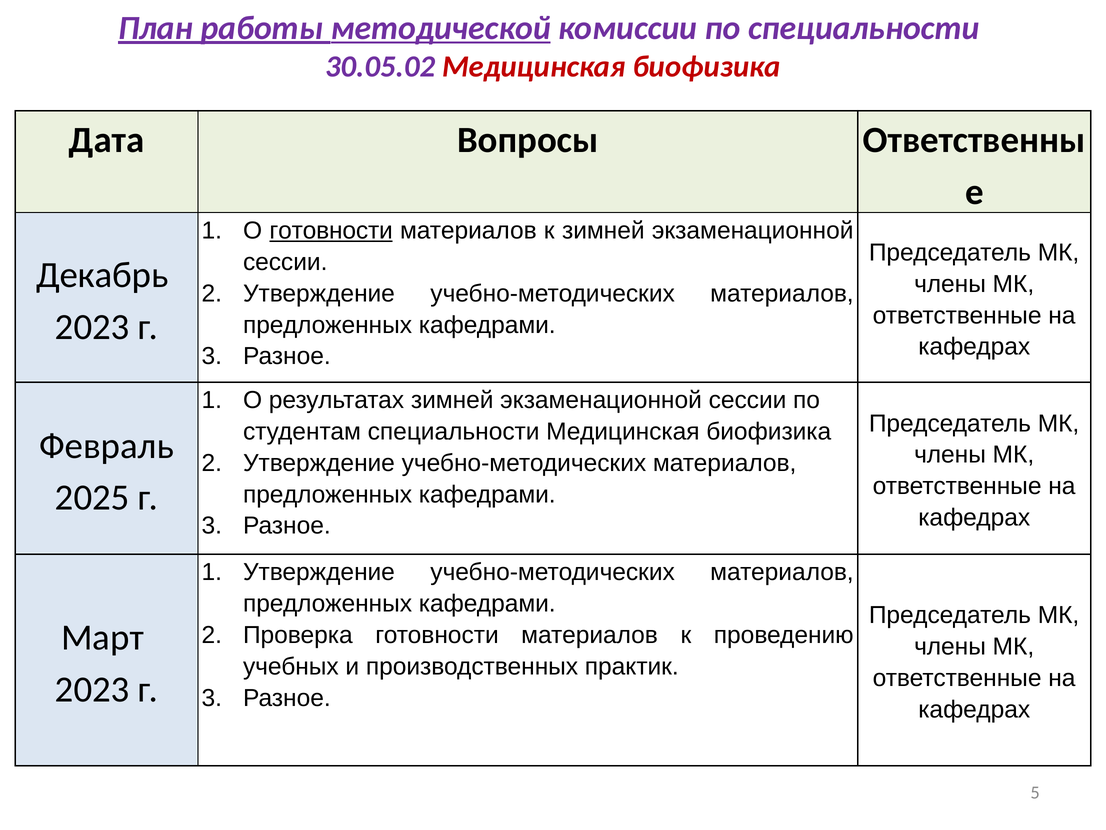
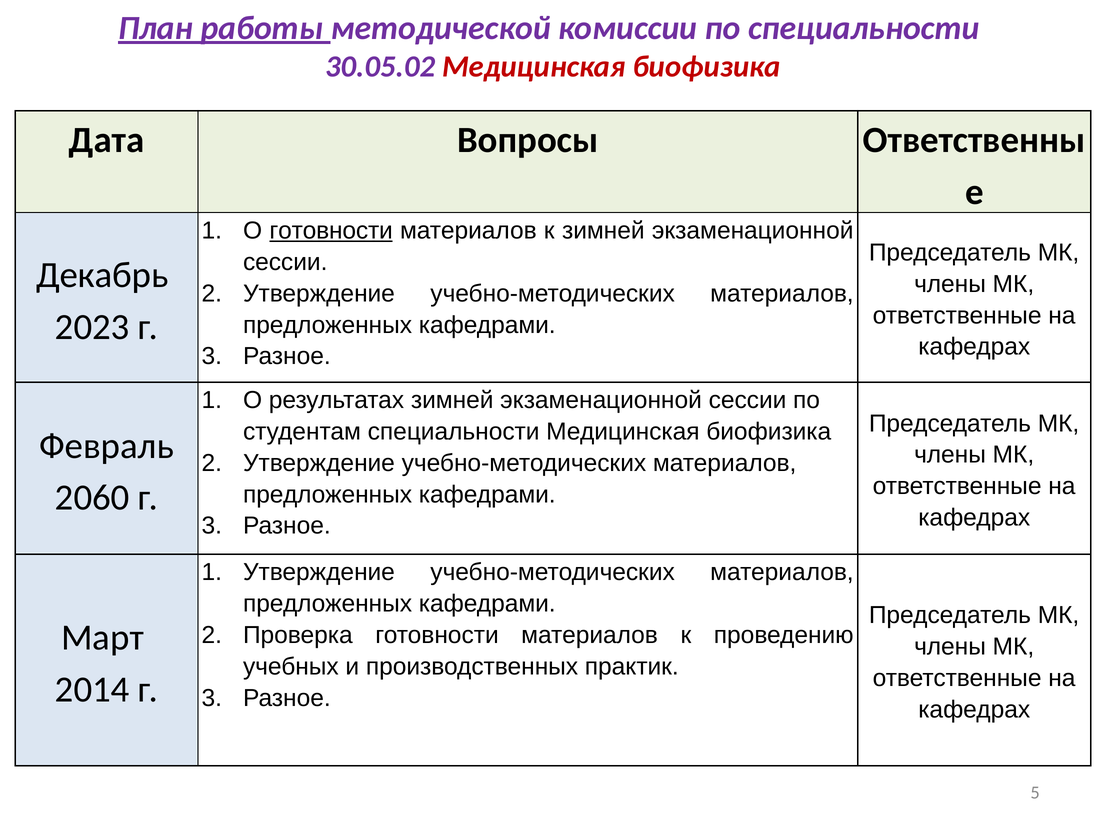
методической underline: present -> none
2025: 2025 -> 2060
2023 at (92, 689): 2023 -> 2014
